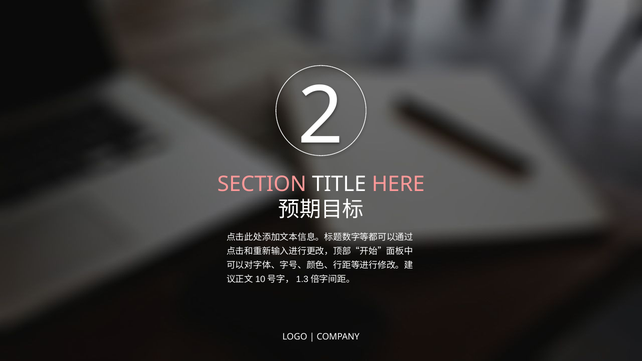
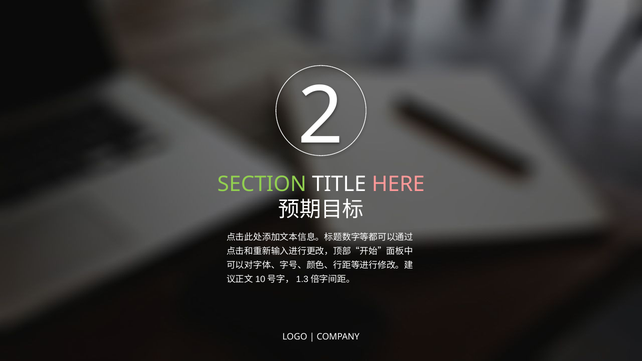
SECTION colour: pink -> light green
